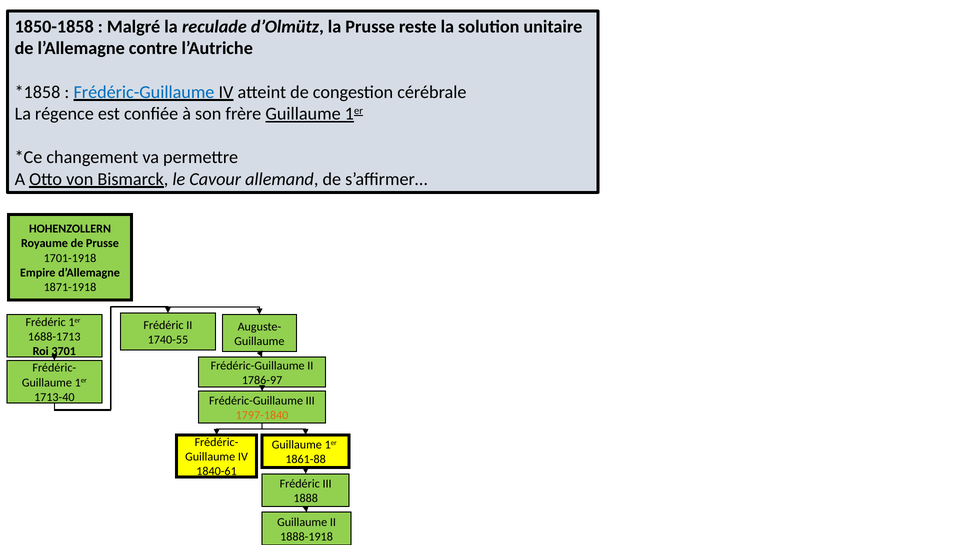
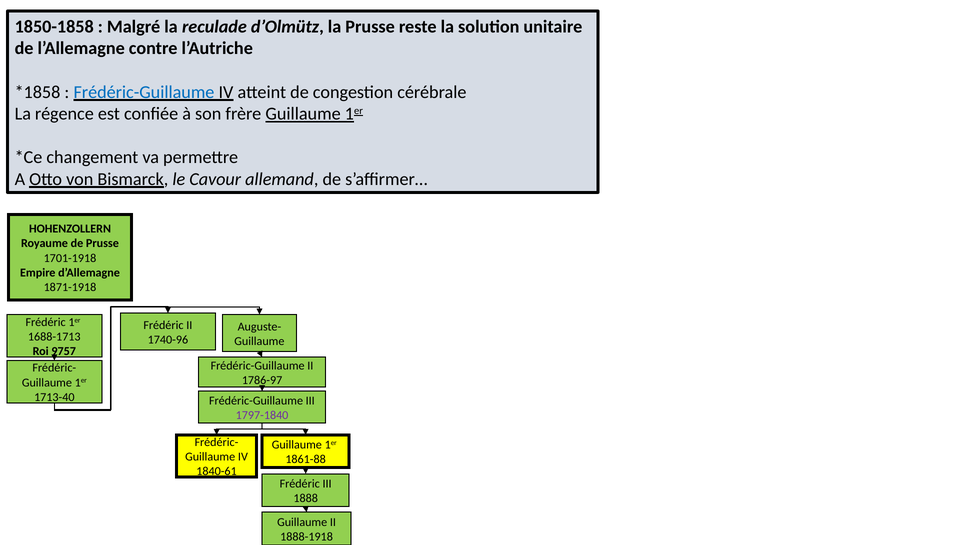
1740-55: 1740-55 -> 1740-96
3701: 3701 -> 9757
1797-1840 colour: orange -> purple
